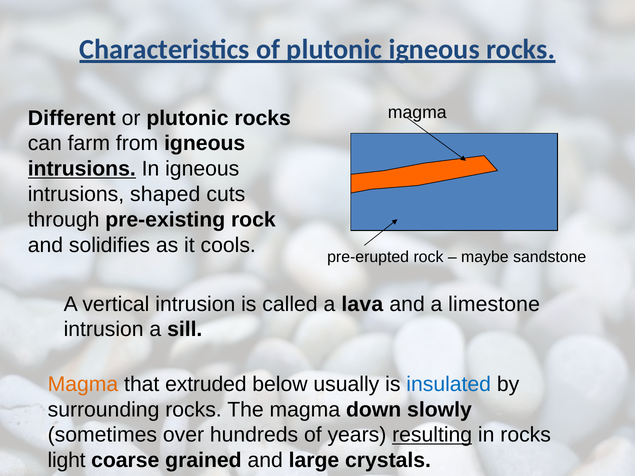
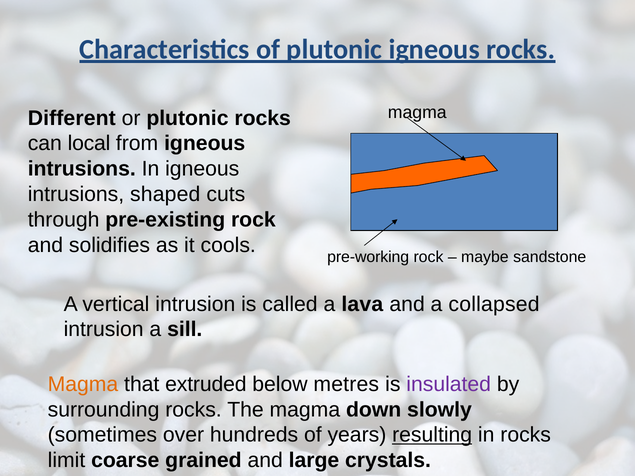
farm: farm -> local
intrusions at (82, 169) underline: present -> none
pre-erupted: pre-erupted -> pre-working
limestone: limestone -> collapsed
usually: usually -> metres
insulated colour: blue -> purple
light: light -> limit
